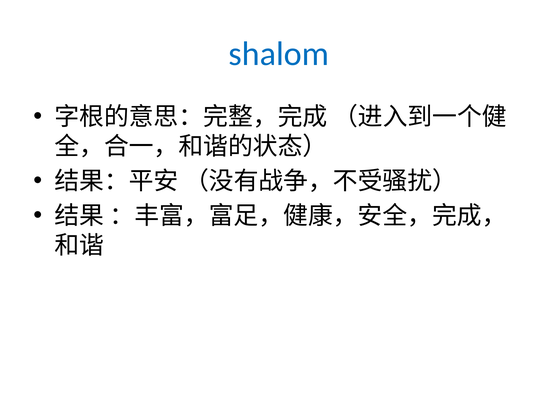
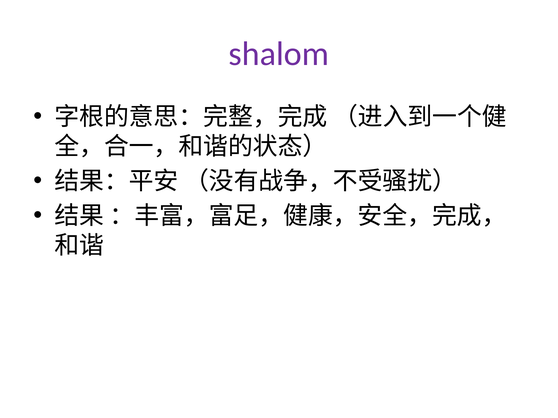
shalom colour: blue -> purple
